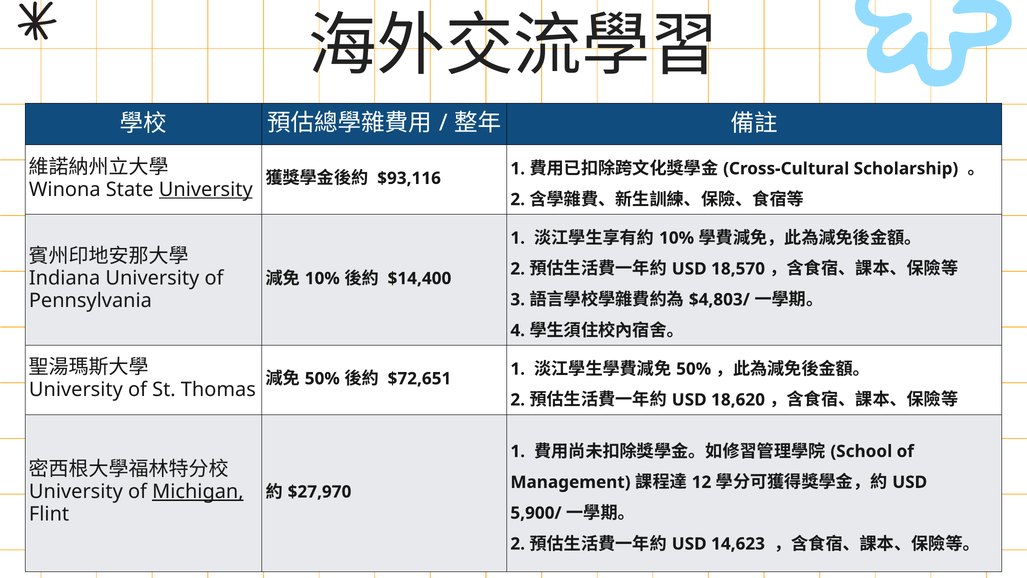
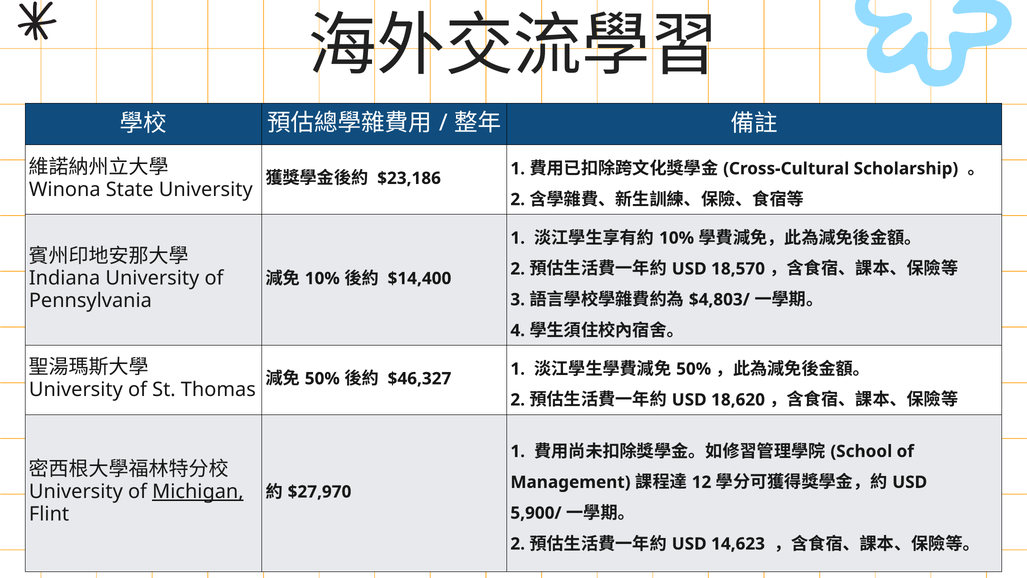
$93,116: $93,116 -> $23,186
University at (206, 189) underline: present -> none
$72,651: $72,651 -> $46,327
